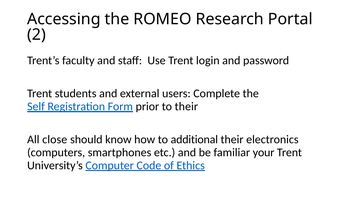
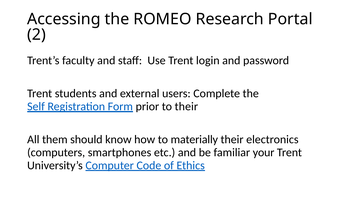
close: close -> them
additional: additional -> materially
